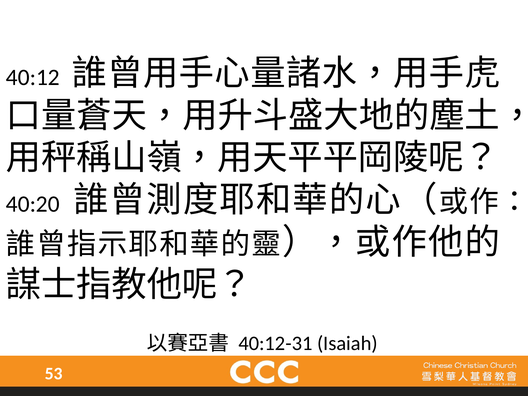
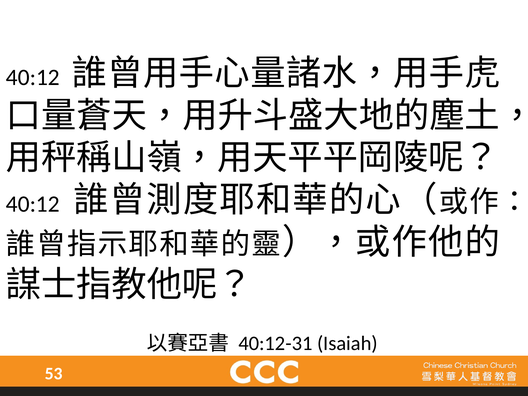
40:20 at (33, 204): 40:20 -> 40:12
